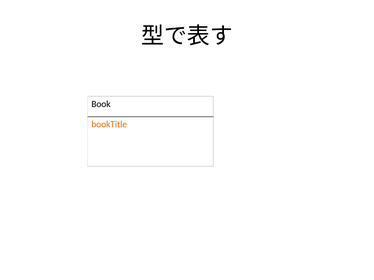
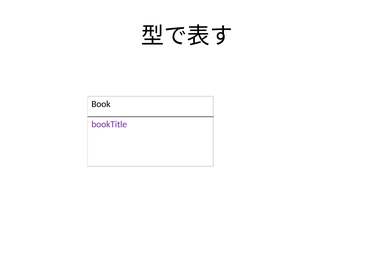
bookTitle colour: orange -> purple
